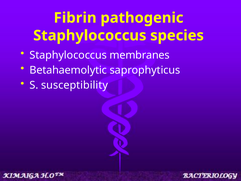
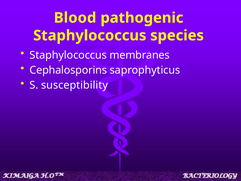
Fibrin: Fibrin -> Blood
Betahaemolytic: Betahaemolytic -> Cephalosporins
